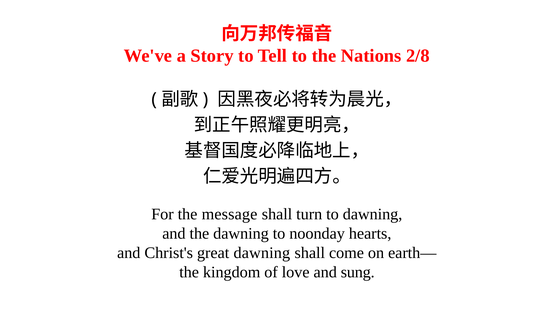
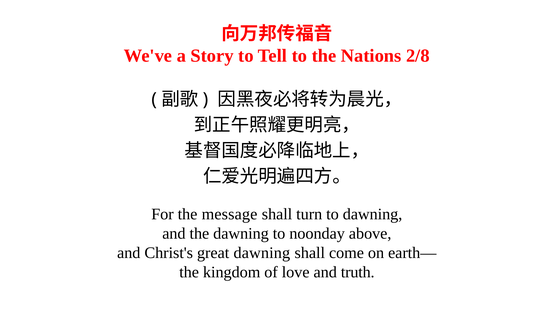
hearts: hearts -> above
sung: sung -> truth
